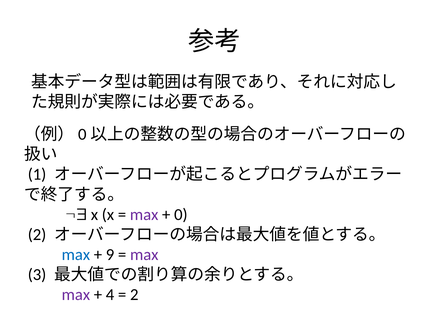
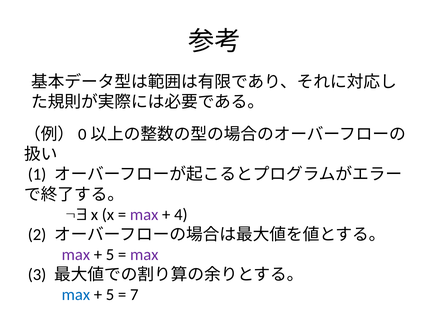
0: 0 -> 4
max at (76, 254) colour: blue -> purple
9 at (110, 254): 9 -> 5
max at (76, 295) colour: purple -> blue
4 at (110, 295): 4 -> 5
2 at (134, 295): 2 -> 7
